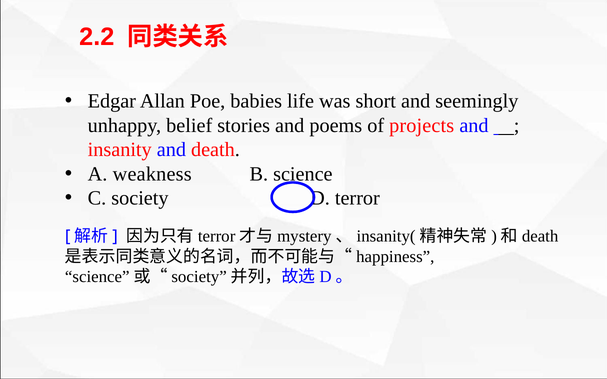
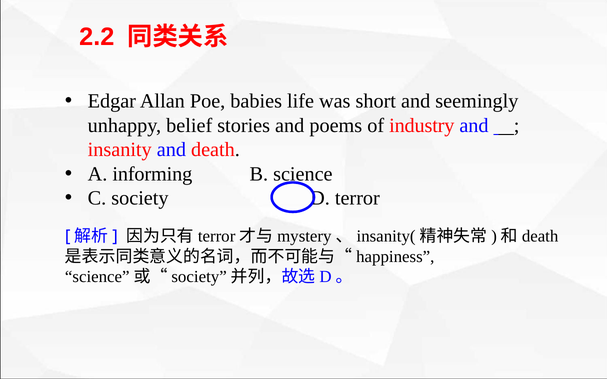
projects: projects -> industry
weakness: weakness -> informing
